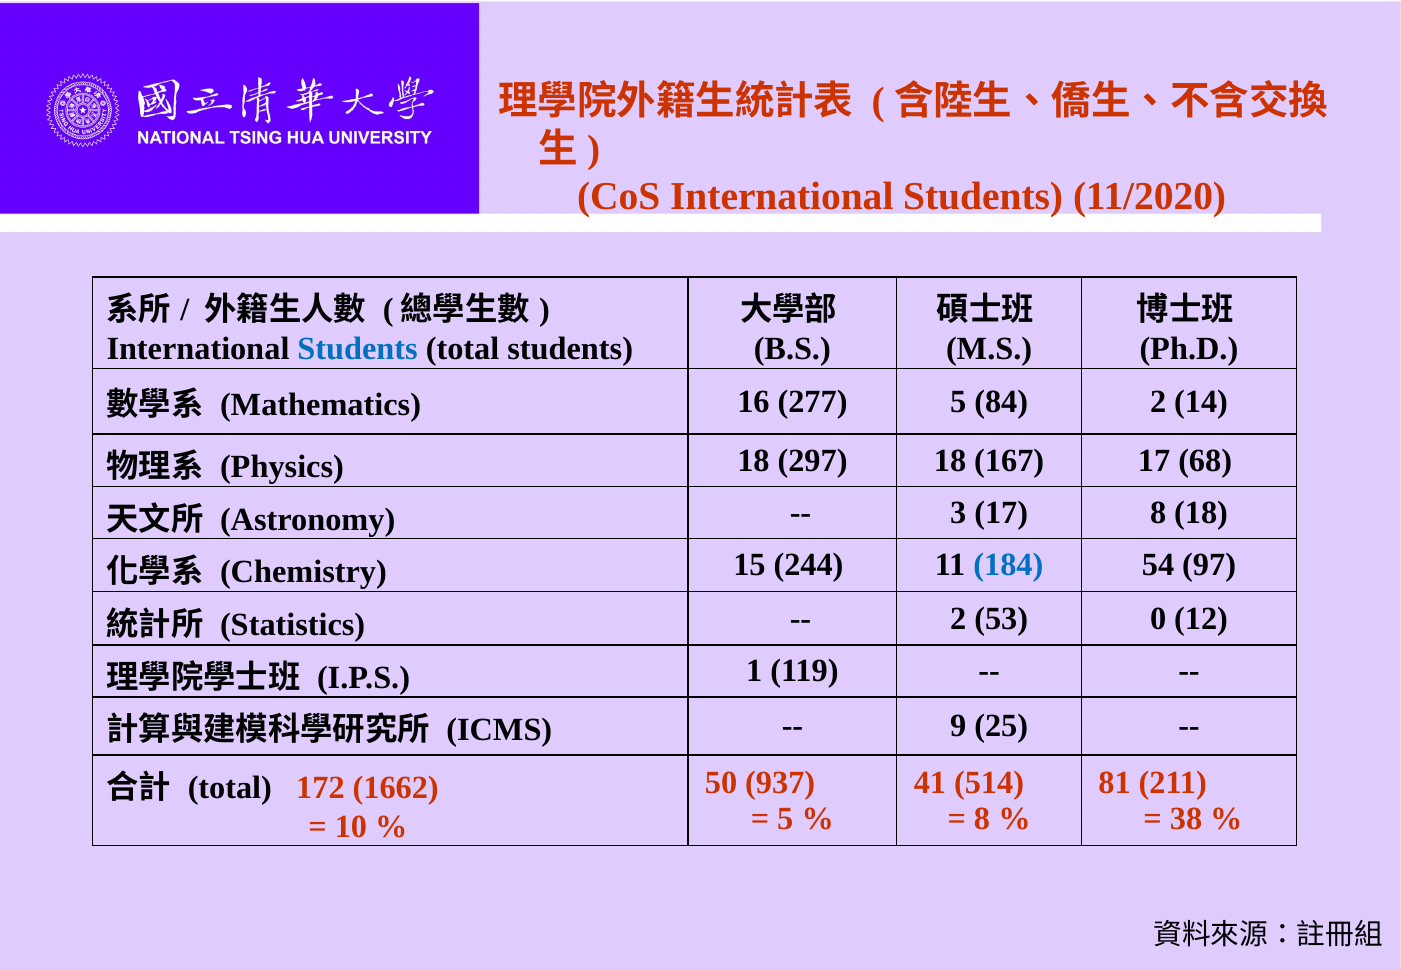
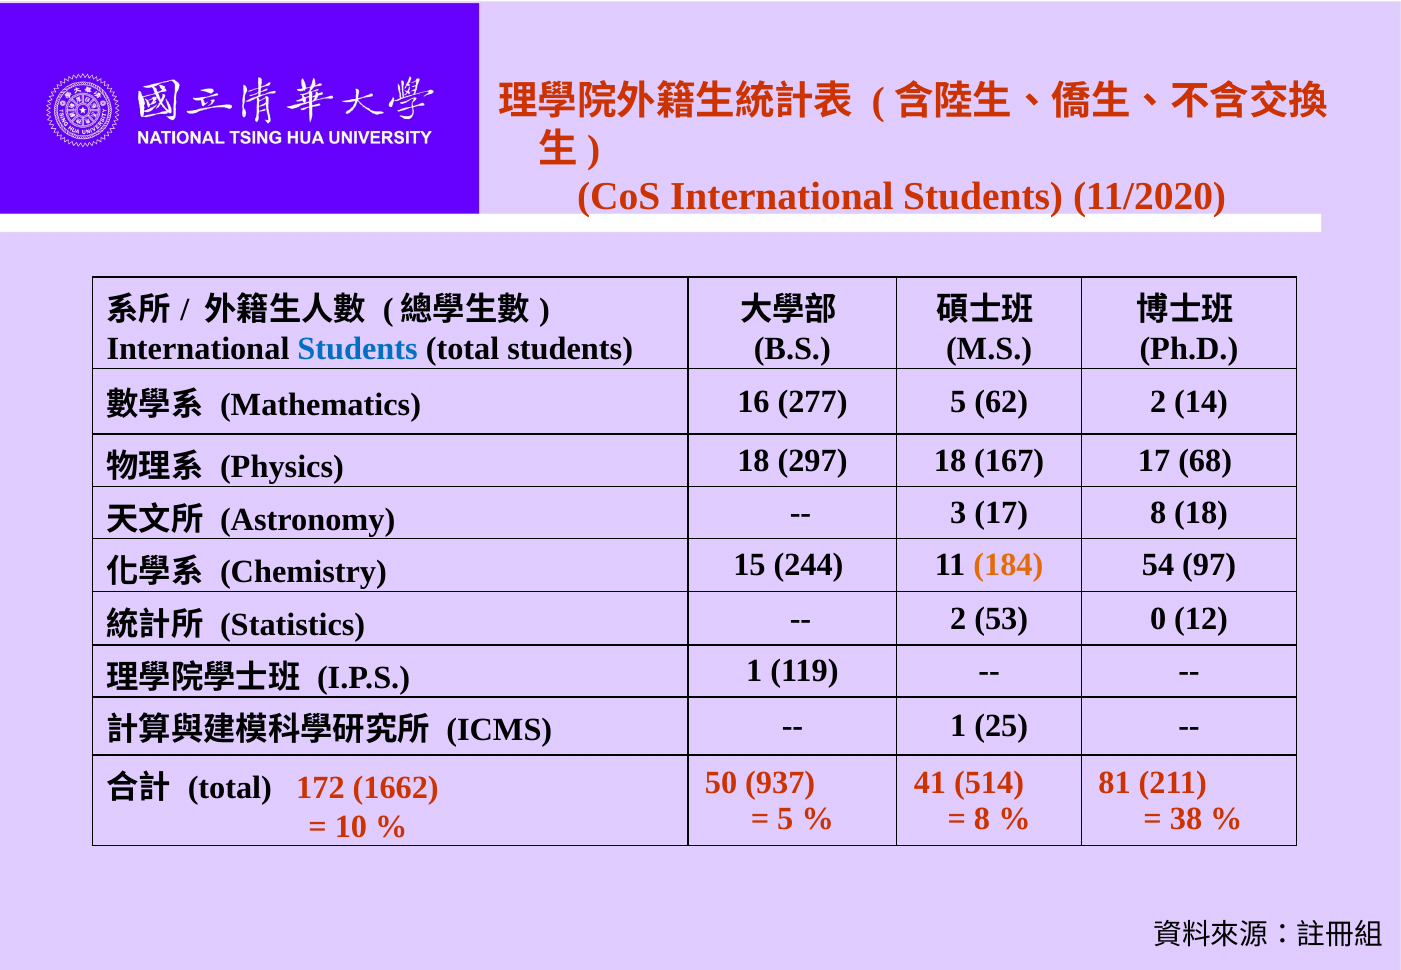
84: 84 -> 62
184 colour: blue -> orange
9 at (958, 726): 9 -> 1
